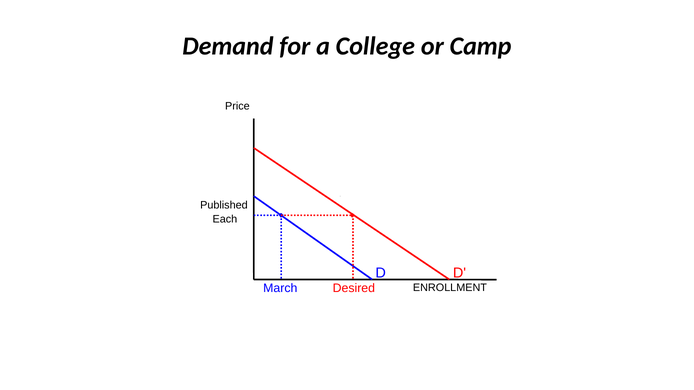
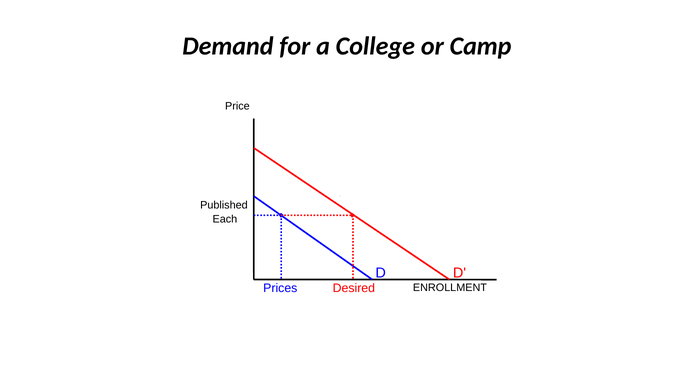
March: March -> Prices
